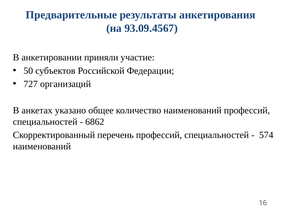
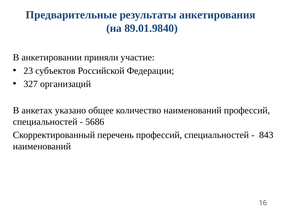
93.09.4567: 93.09.4567 -> 89.01.9840
50: 50 -> 23
727: 727 -> 327
6862: 6862 -> 5686
574: 574 -> 843
